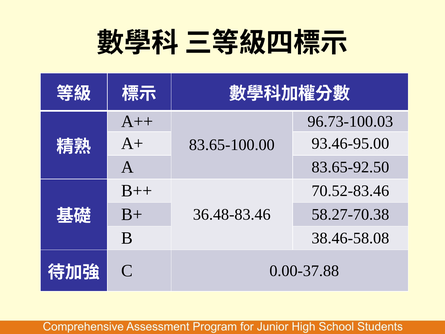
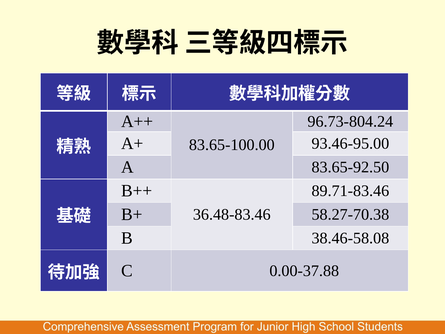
96.73-100.03: 96.73-100.03 -> 96.73-804.24
70.52-83.46: 70.52-83.46 -> 89.71-83.46
